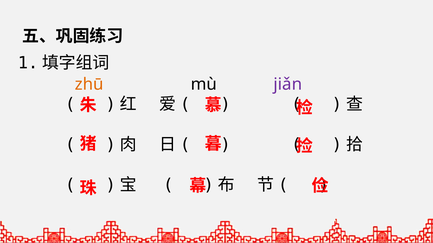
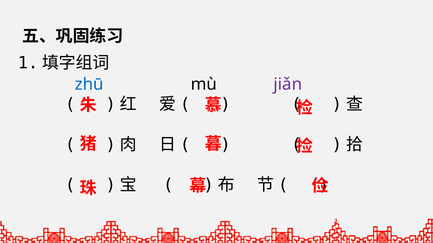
zhū colour: orange -> blue
